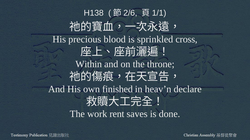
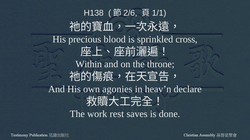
finished: finished -> agonies
rent: rent -> rest
